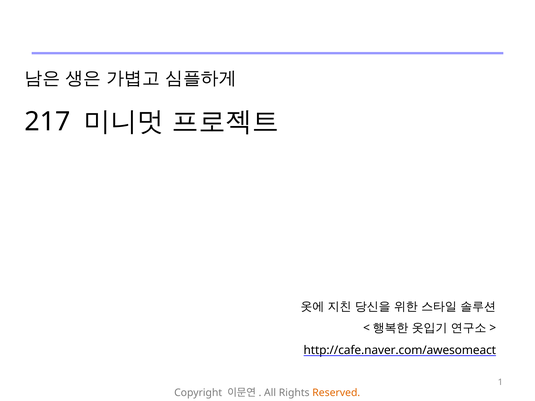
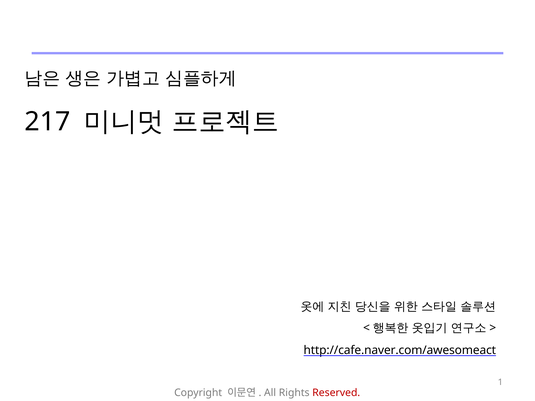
Reserved colour: orange -> red
